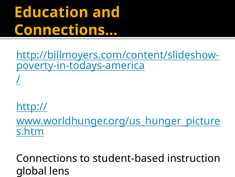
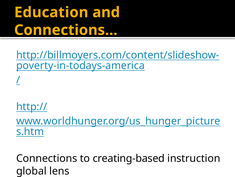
student-based: student-based -> creating-based
